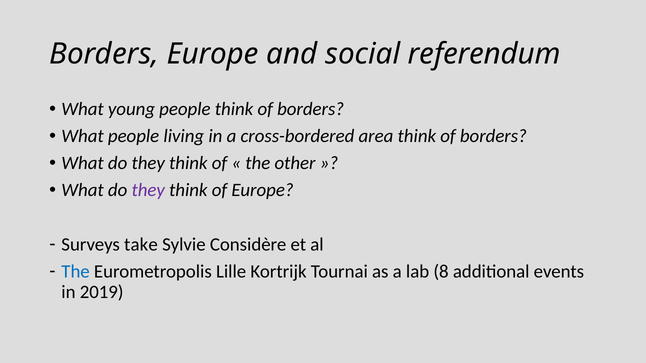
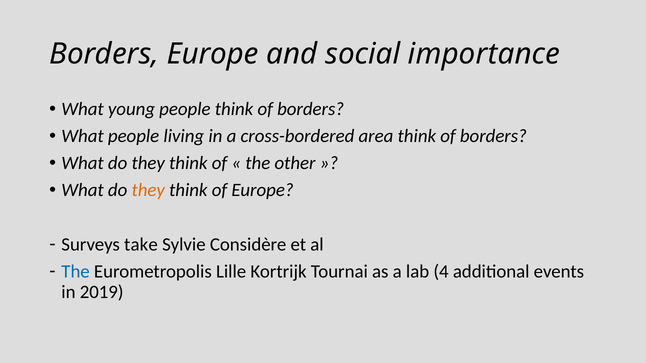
referendum: referendum -> importance
they at (148, 190) colour: purple -> orange
8: 8 -> 4
